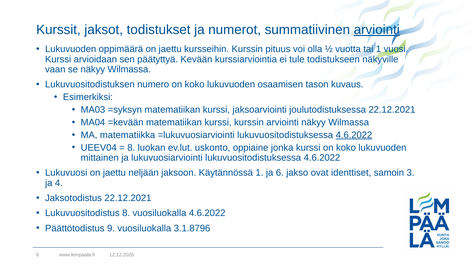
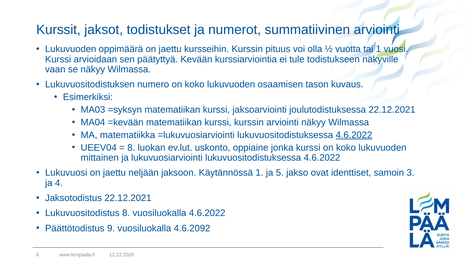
arviointi at (377, 30) underline: present -> none
ja 6: 6 -> 5
3.1.8796: 3.1.8796 -> 4.6.2092
